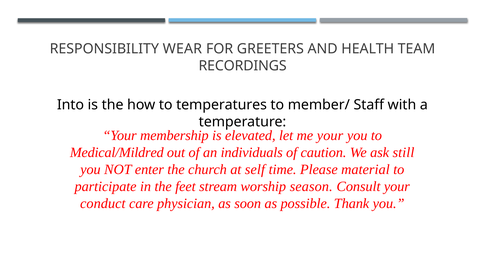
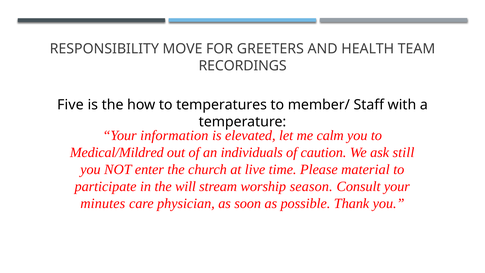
WEAR: WEAR -> MOVE
Into: Into -> Five
membership: membership -> information
me your: your -> calm
self: self -> live
feet: feet -> will
conduct: conduct -> minutes
